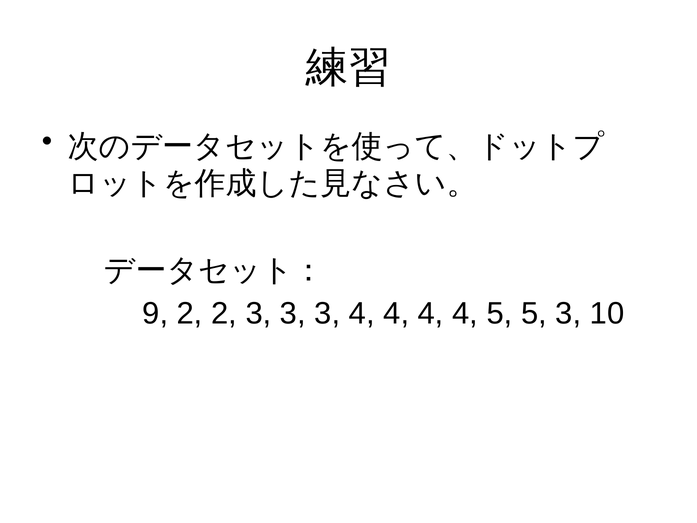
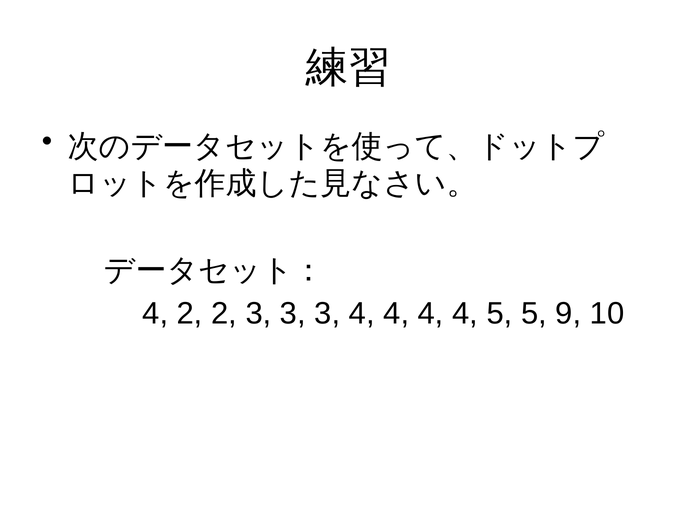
9 at (155, 314): 9 -> 4
5 3: 3 -> 9
